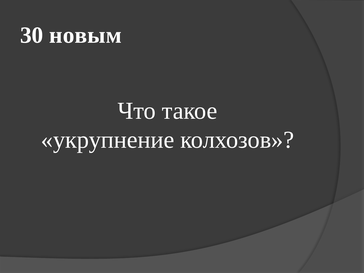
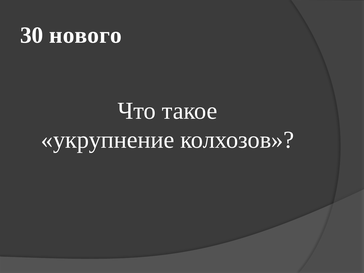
новым: новым -> нового
